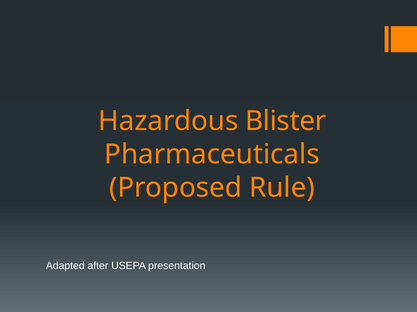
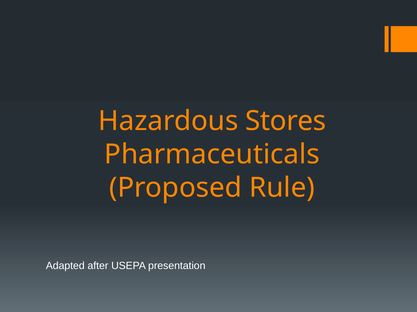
Blister: Blister -> Stores
